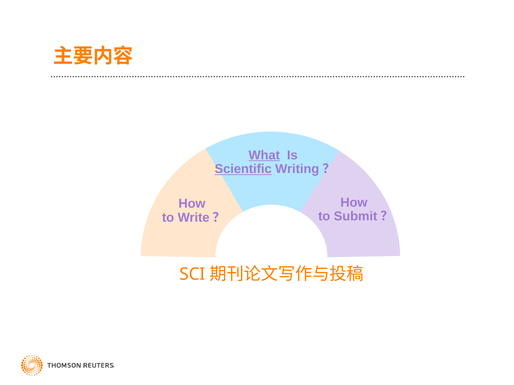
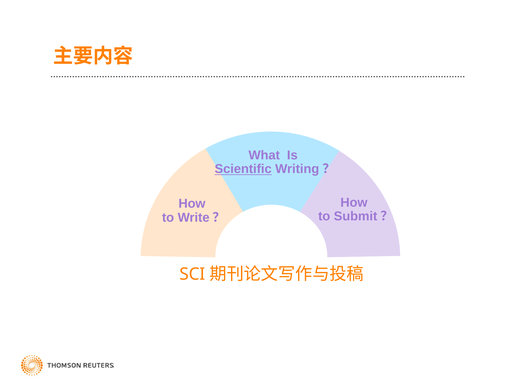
What underline: present -> none
